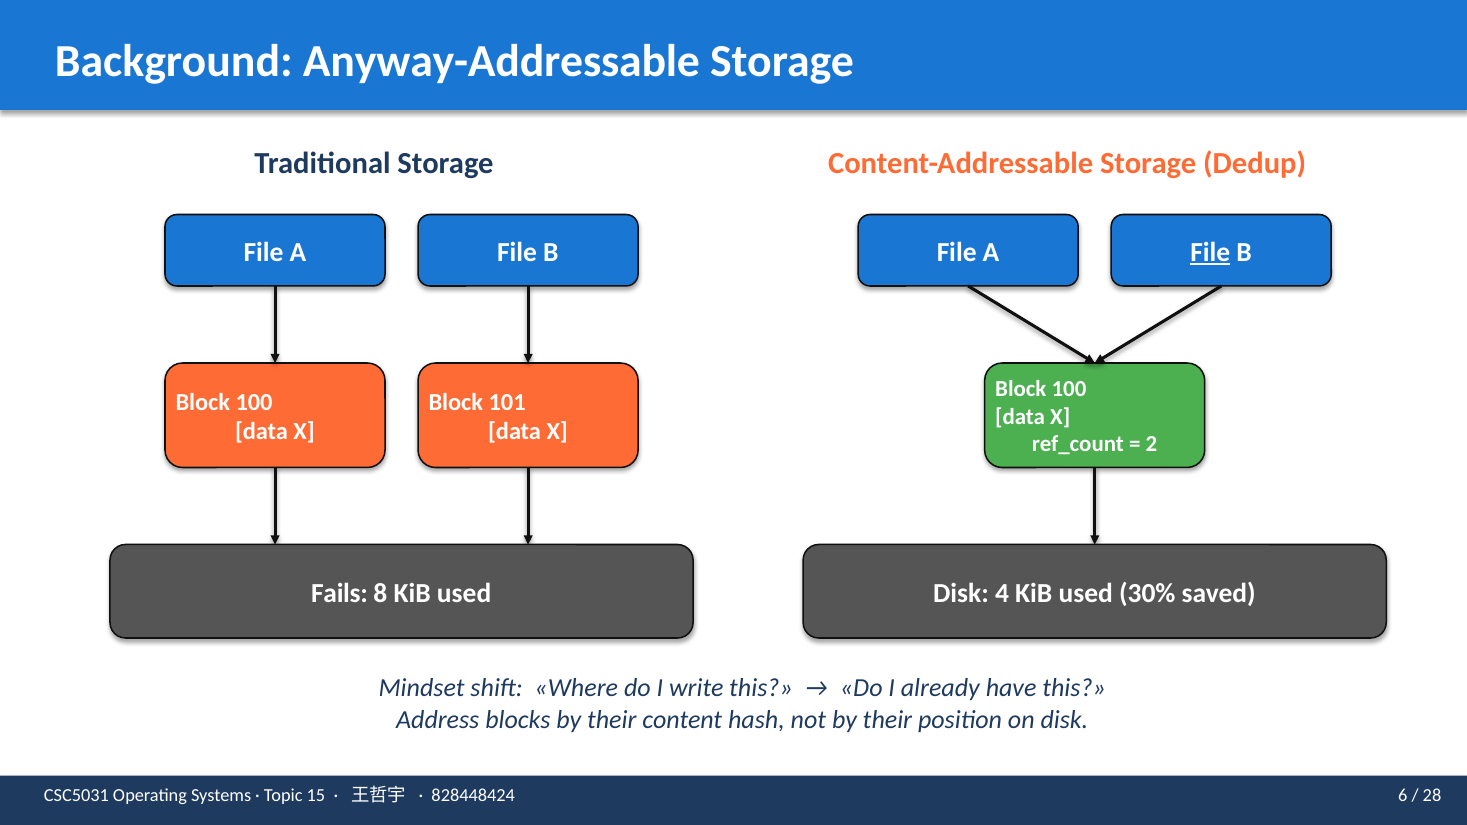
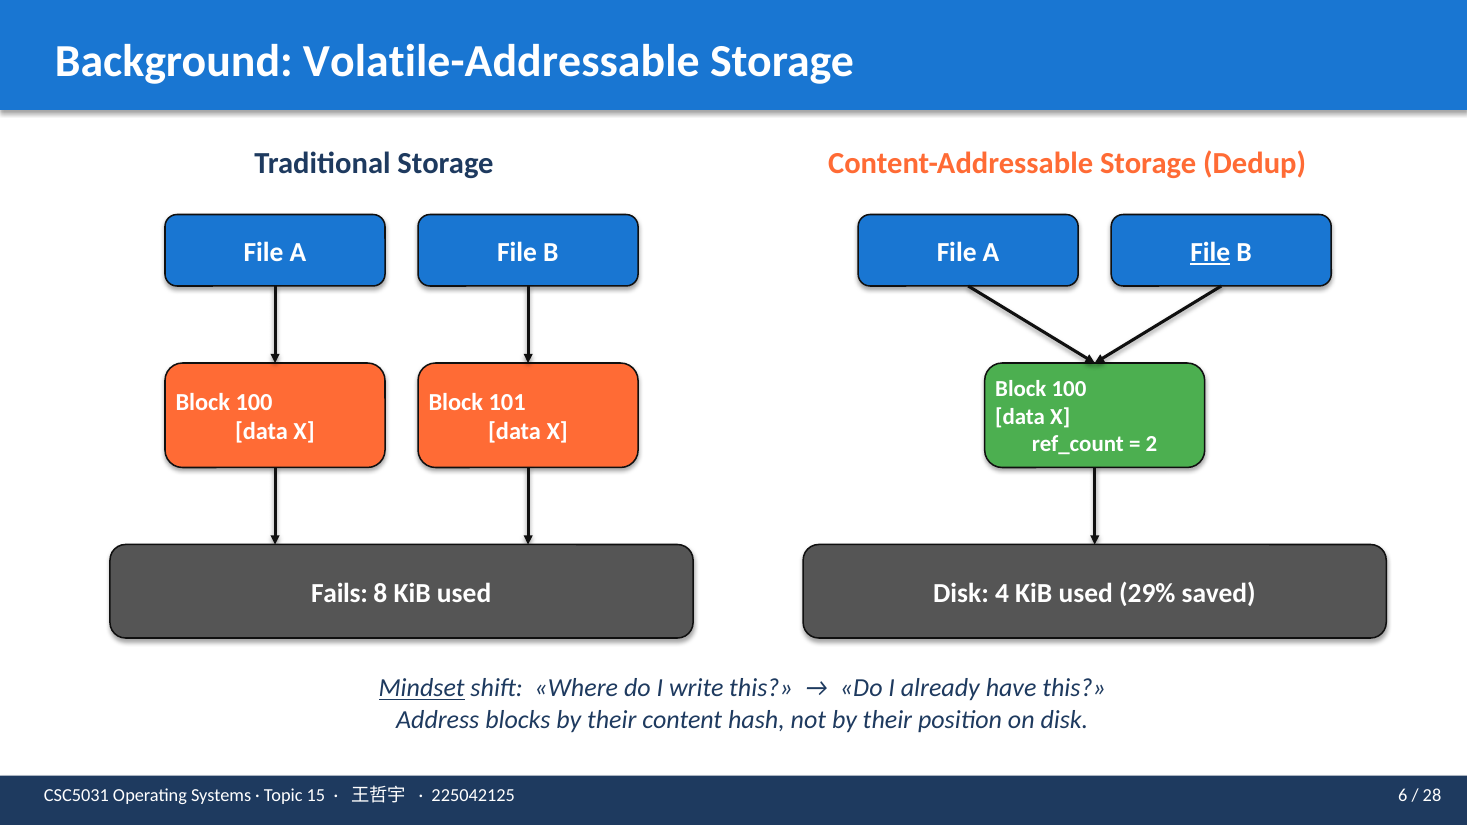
Anyway-Addressable: Anyway-Addressable -> Volatile-Addressable
30%: 30% -> 29%
Mindset underline: none -> present
828448424: 828448424 -> 225042125
